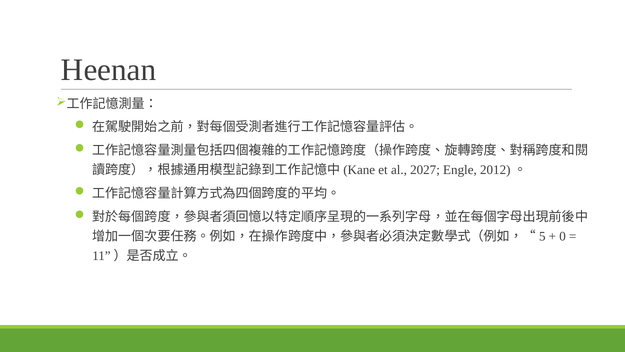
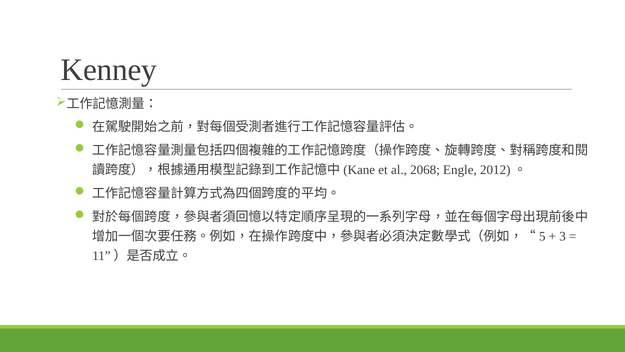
Heenan: Heenan -> Kenney
2027: 2027 -> 2068
0: 0 -> 3
